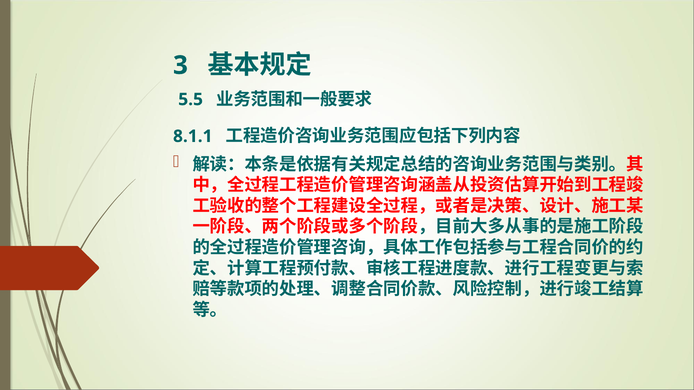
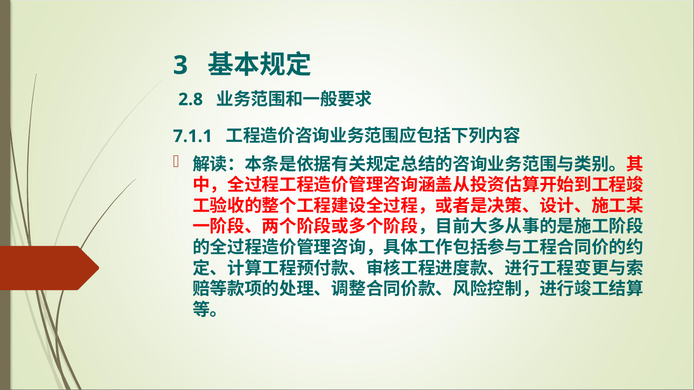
5.5: 5.5 -> 2.8
8.1.1: 8.1.1 -> 7.1.1
